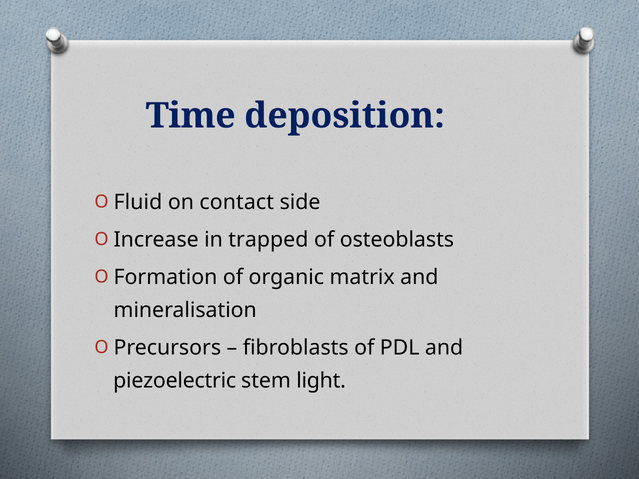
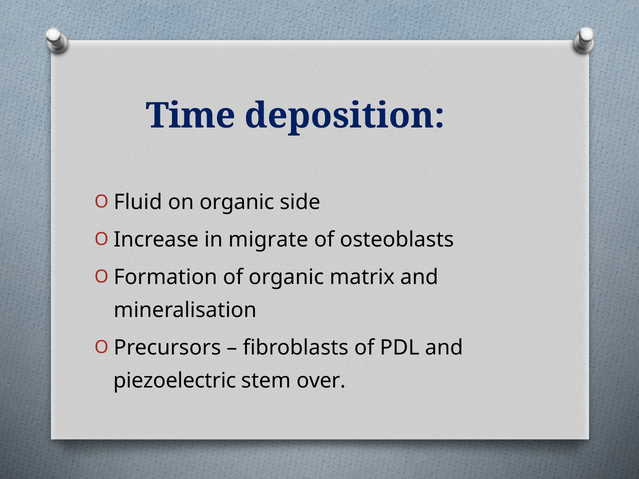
on contact: contact -> organic
trapped: trapped -> migrate
light: light -> over
